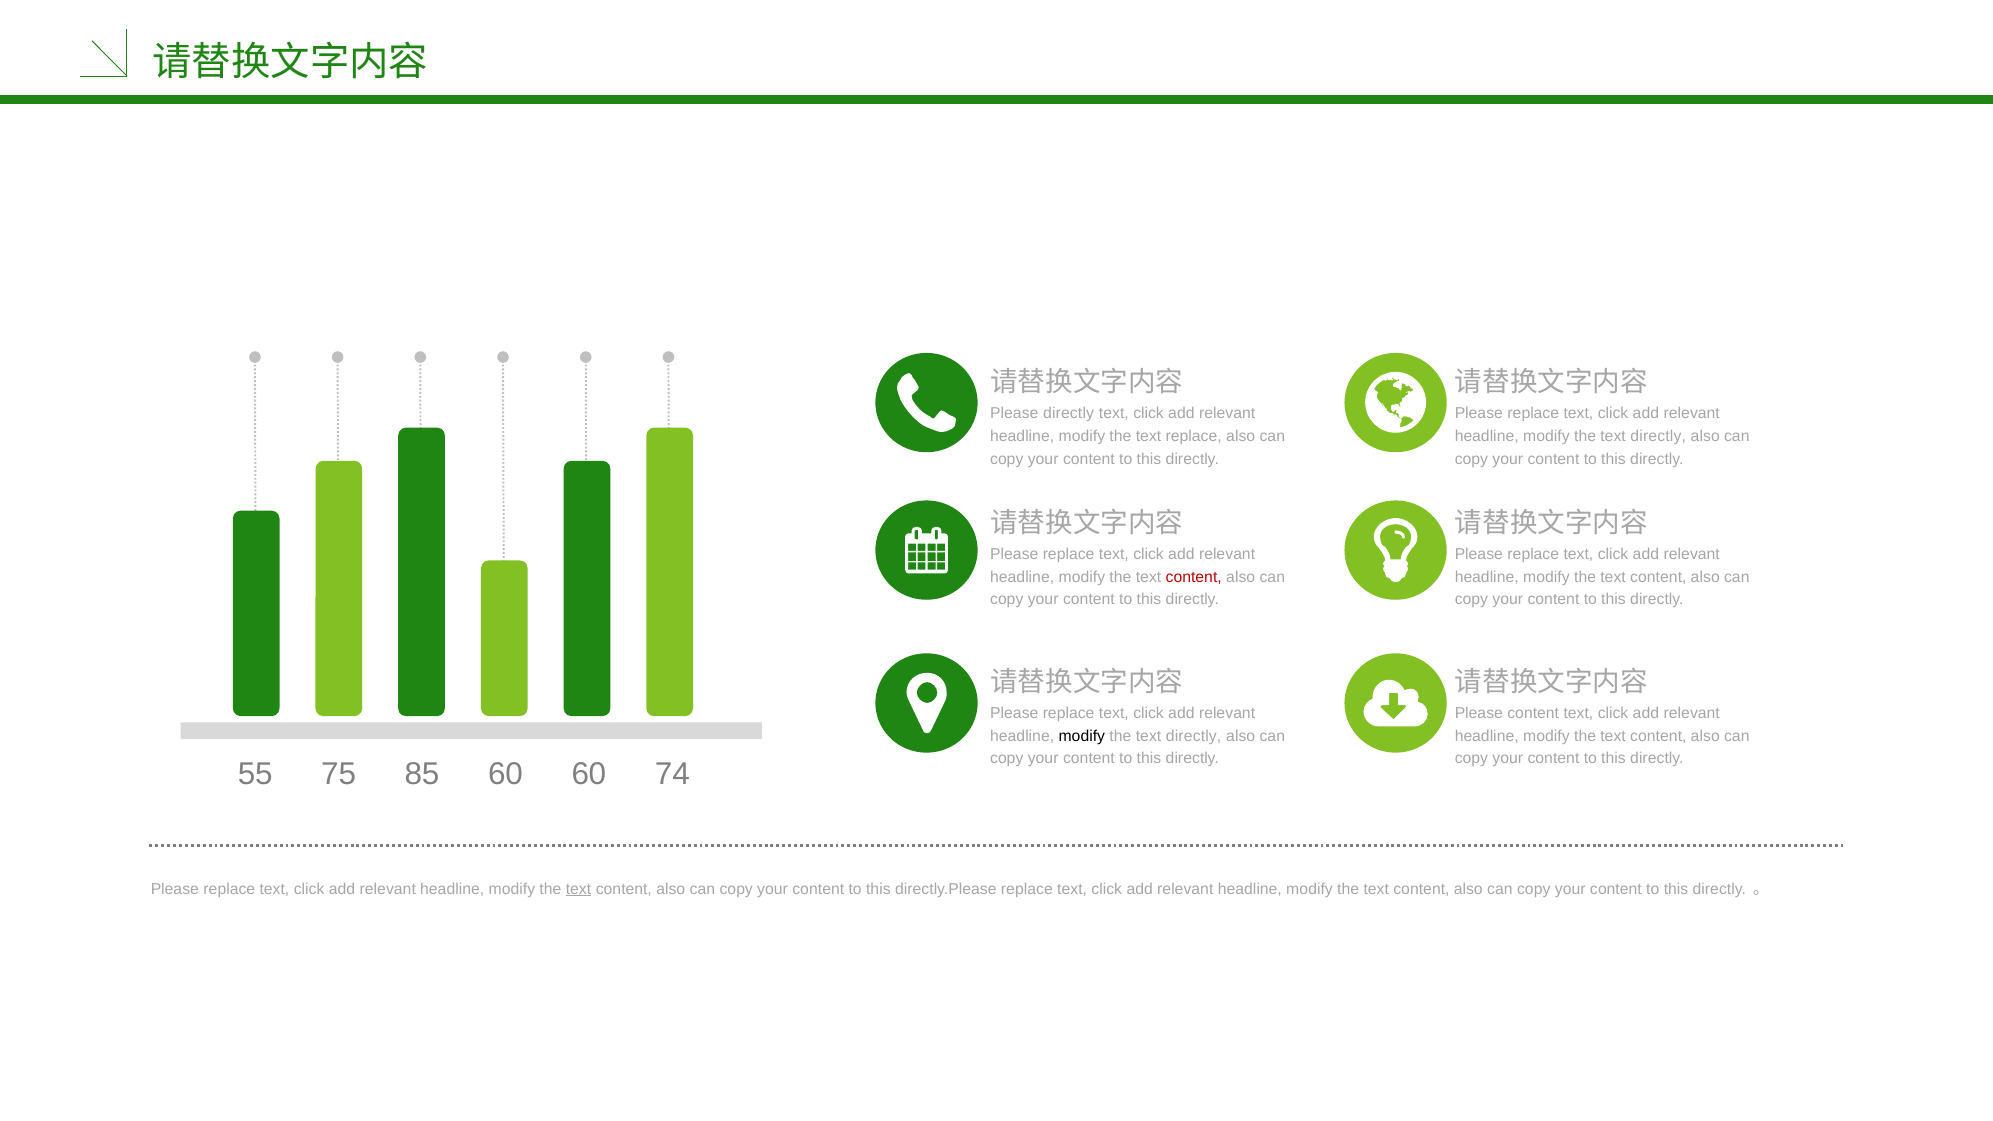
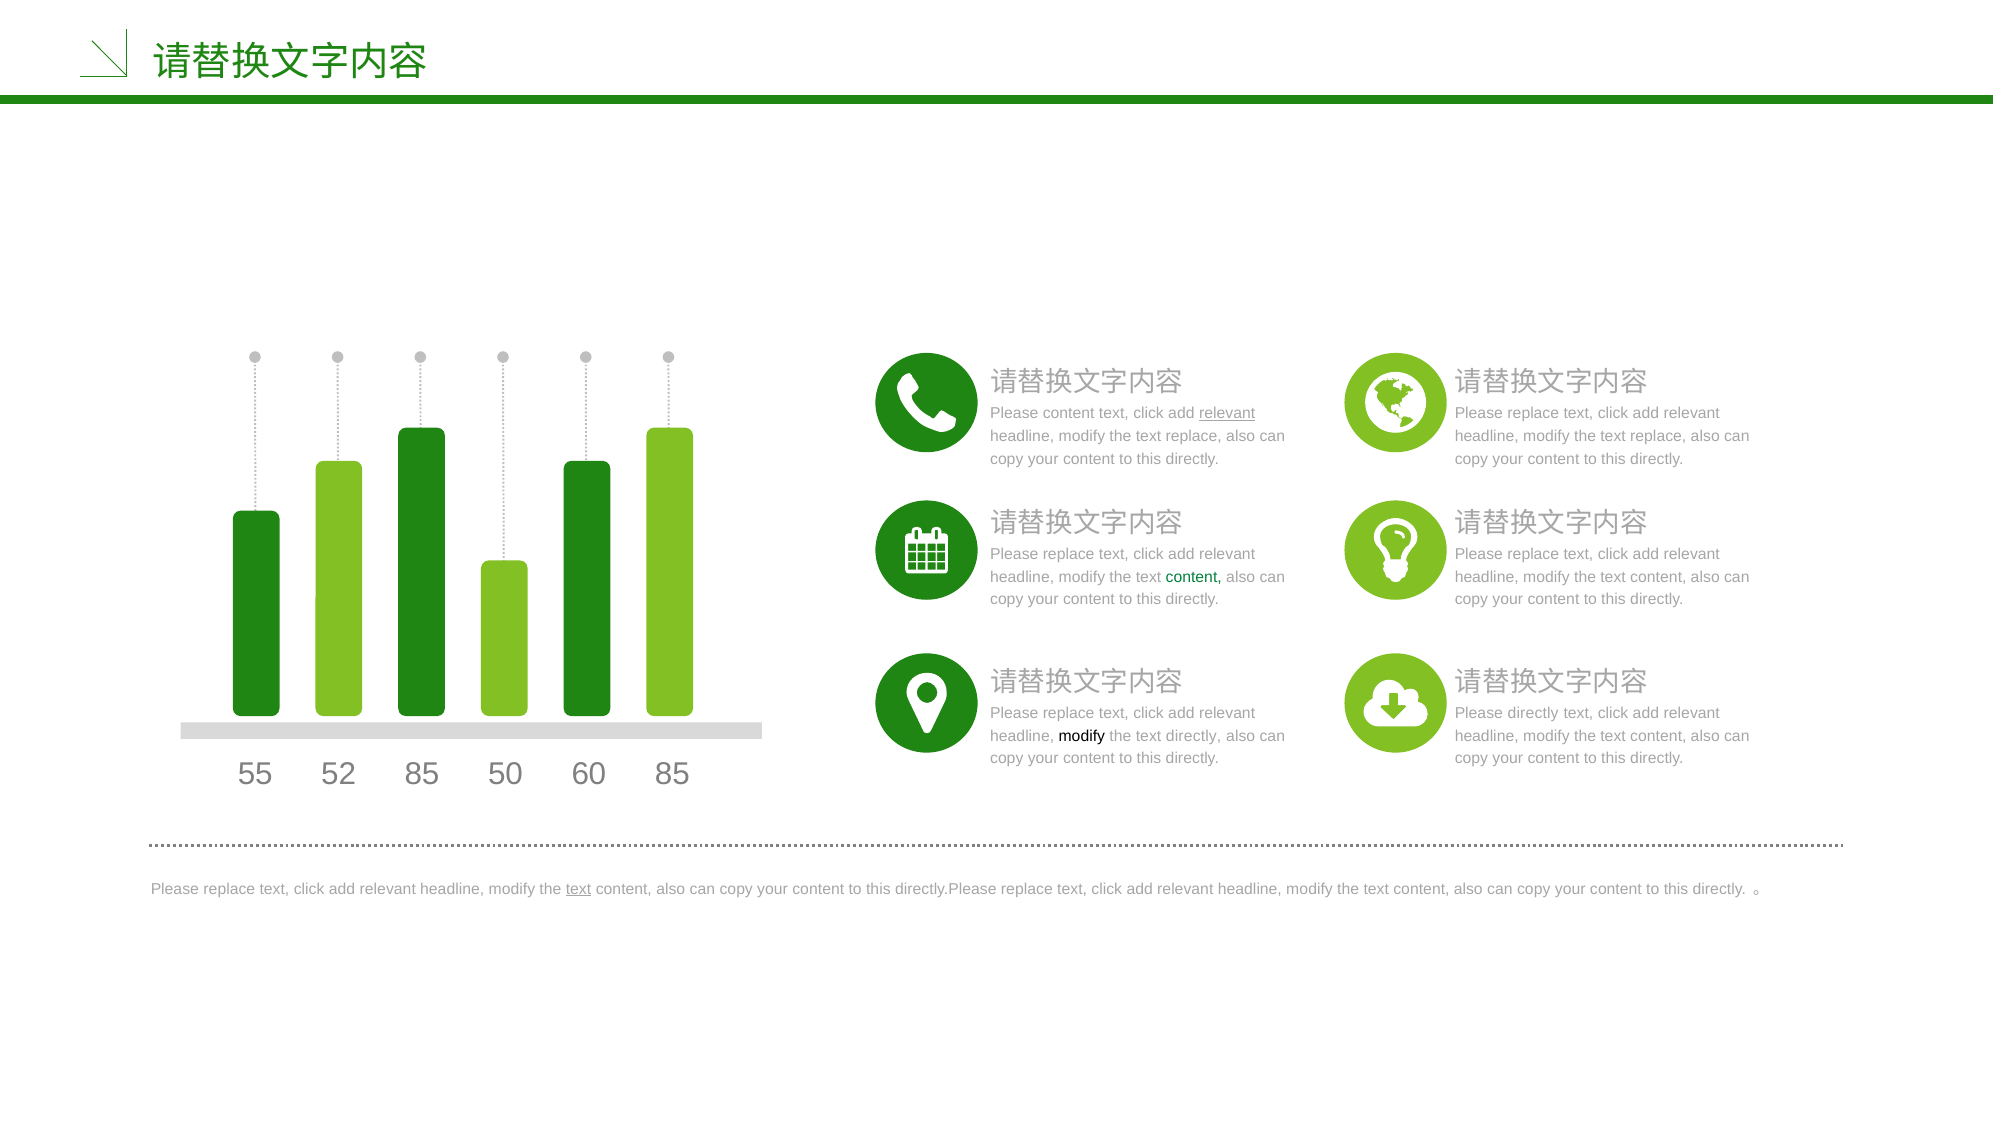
Please directly: directly -> content
relevant at (1227, 414) underline: none -> present
directly at (1658, 436): directly -> replace
content at (1194, 577) colour: red -> green
Please content: content -> directly
75: 75 -> 52
85 60: 60 -> 50
60 74: 74 -> 85
